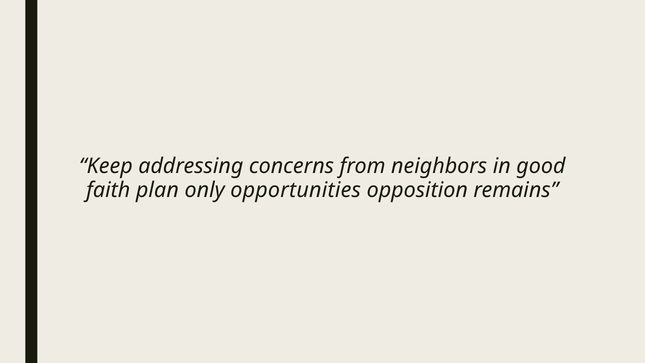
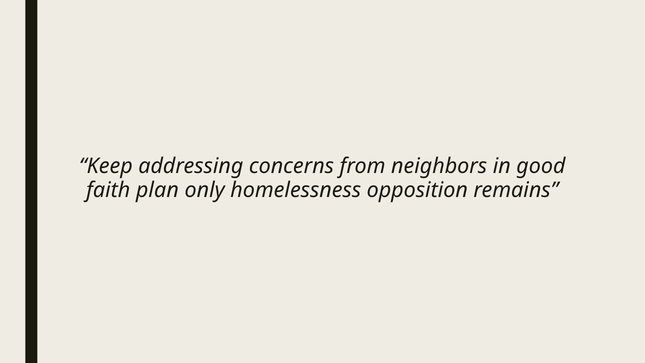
opportunities: opportunities -> homelessness
